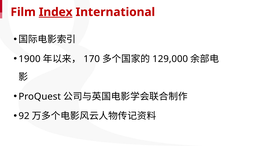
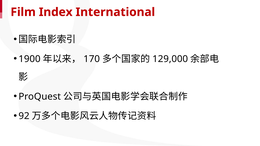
Index underline: present -> none
